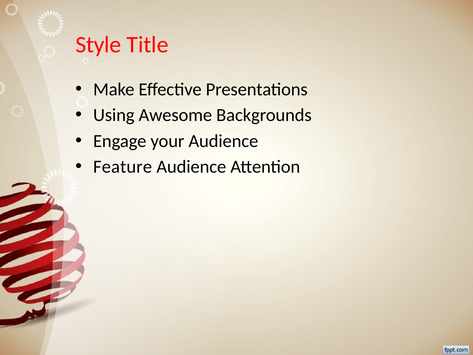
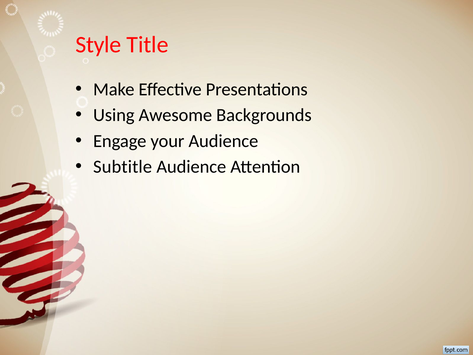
Feature: Feature -> Subtitle
